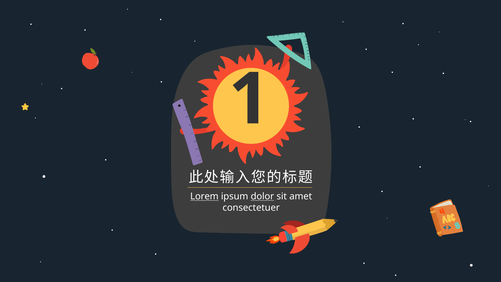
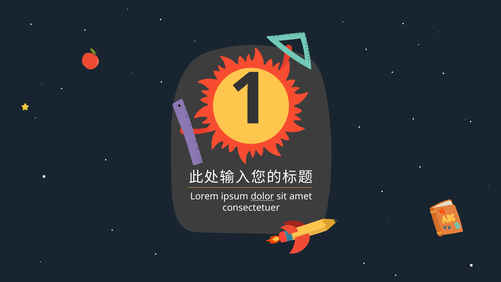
Lorem underline: present -> none
